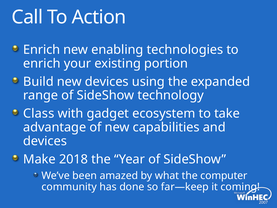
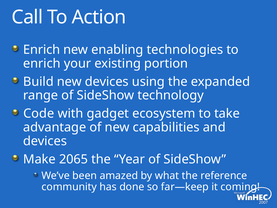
Class: Class -> Code
2018: 2018 -> 2065
computer: computer -> reference
